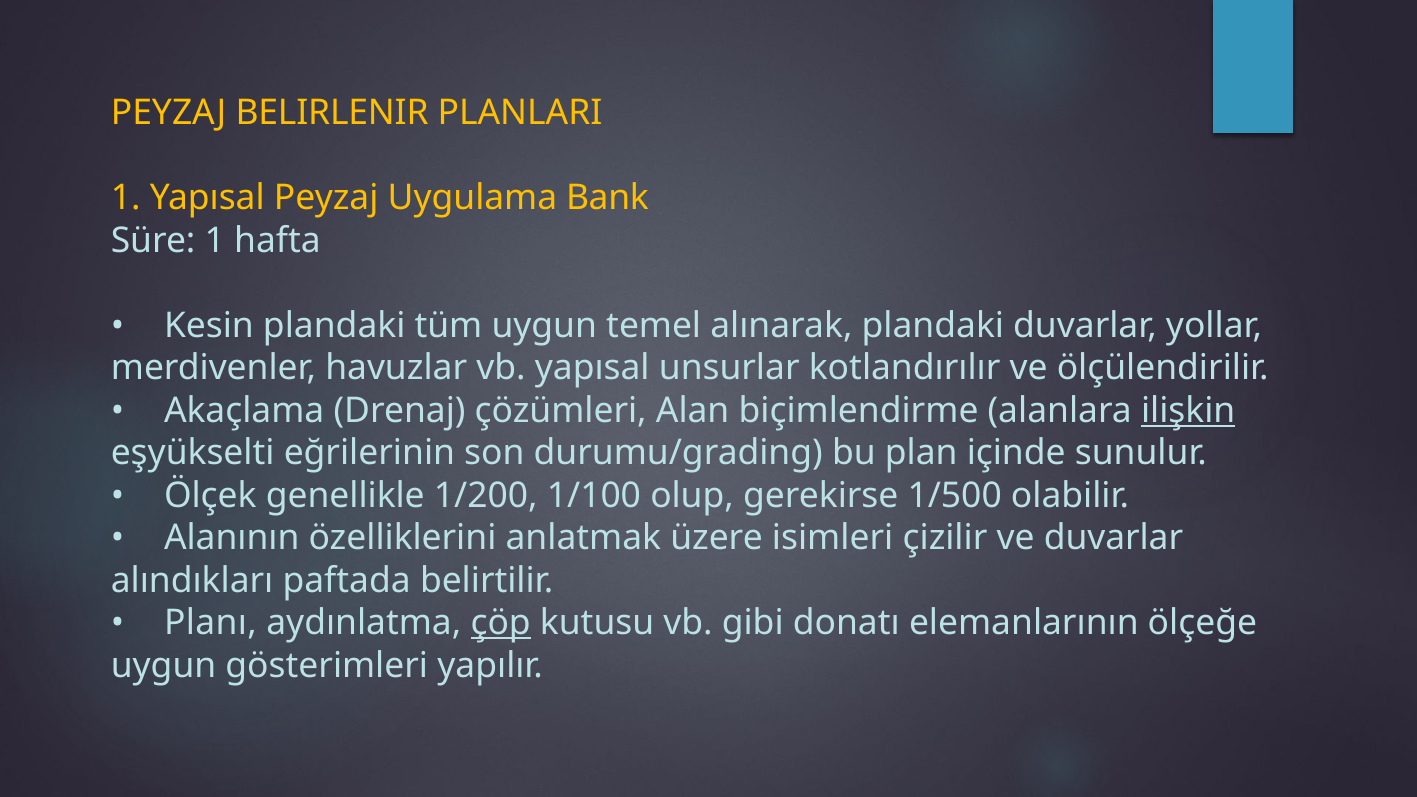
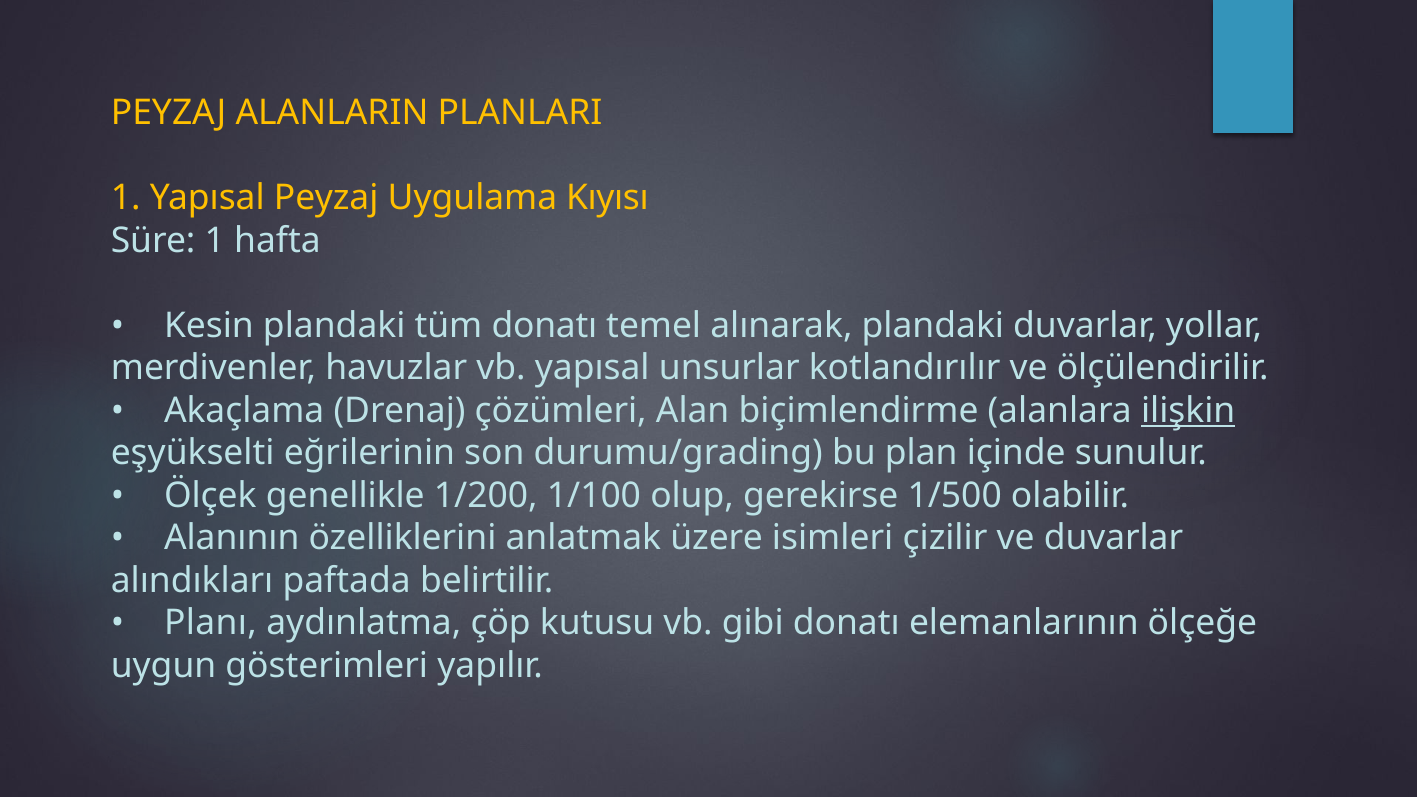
BELIRLENIR: BELIRLENIR -> ALANLARIN
Bank: Bank -> Kıyısı
tüm uygun: uygun -> donatı
çöp underline: present -> none
